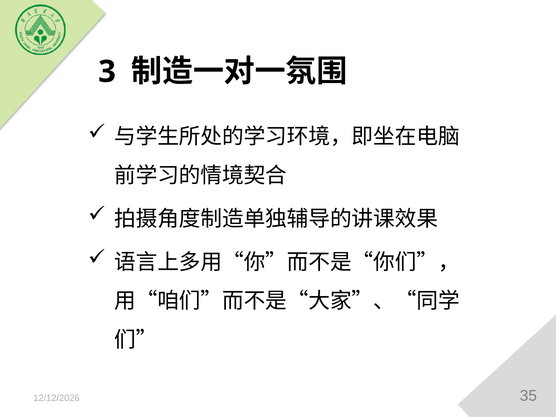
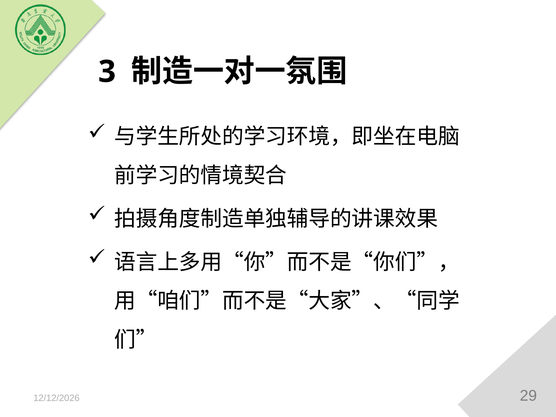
35: 35 -> 29
